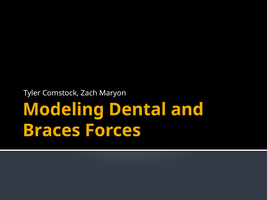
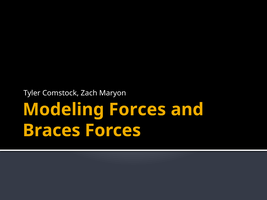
Modeling Dental: Dental -> Forces
